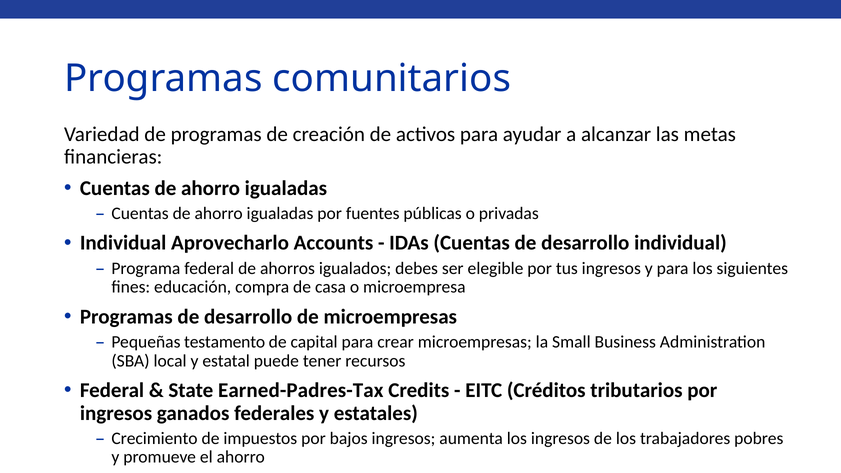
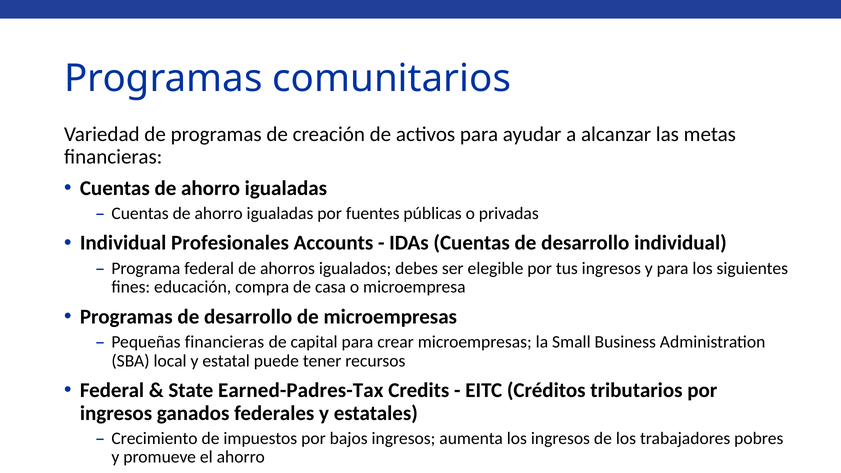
Aprovecharlo: Aprovecharlo -> Profesionales
Pequeñas testamento: testamento -> financieras
